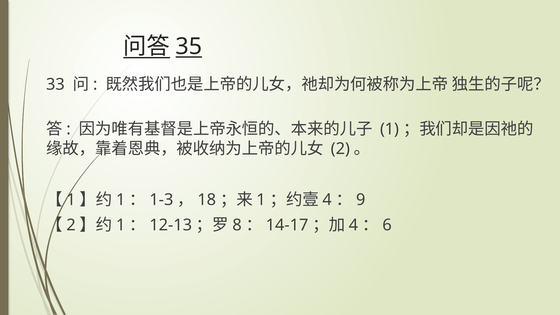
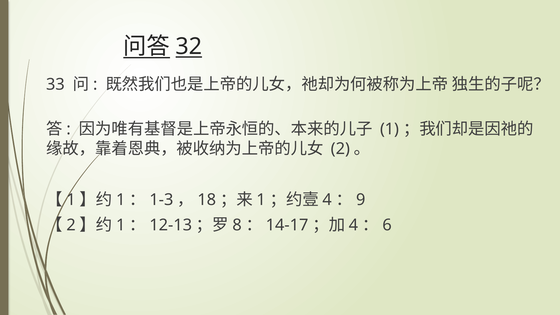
35: 35 -> 32
